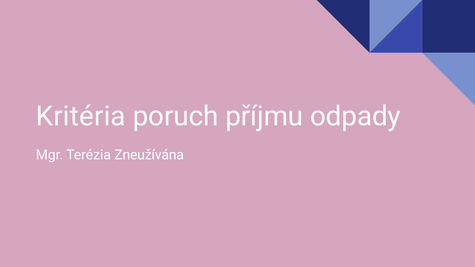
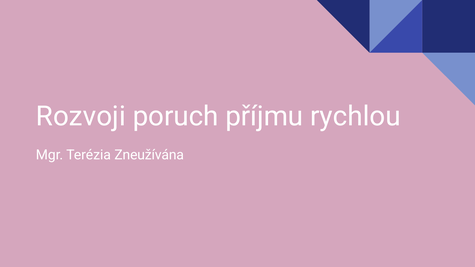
Kritéria: Kritéria -> Rozvoji
odpady: odpady -> rychlou
